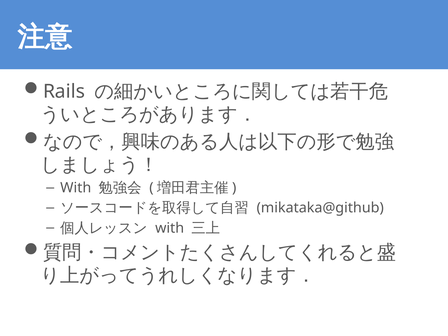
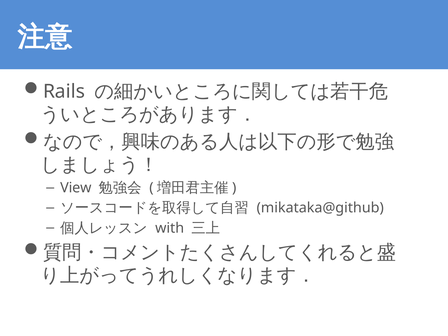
With at (76, 188): With -> View
